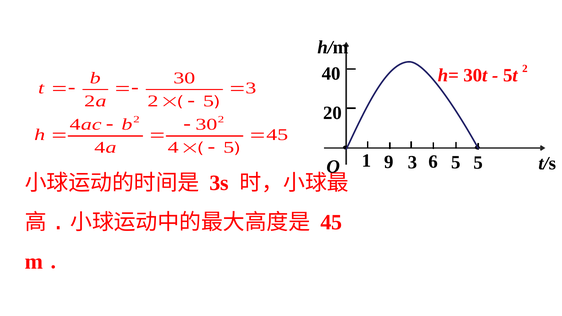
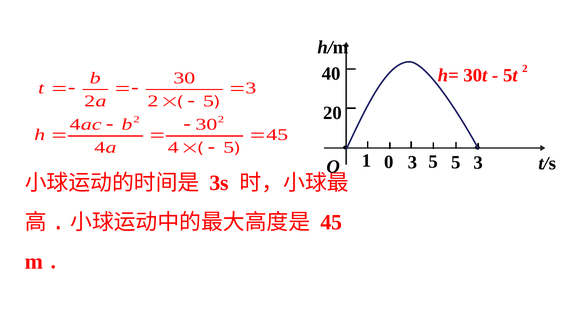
9: 9 -> 0
3 6: 6 -> 5
5 5: 5 -> 3
